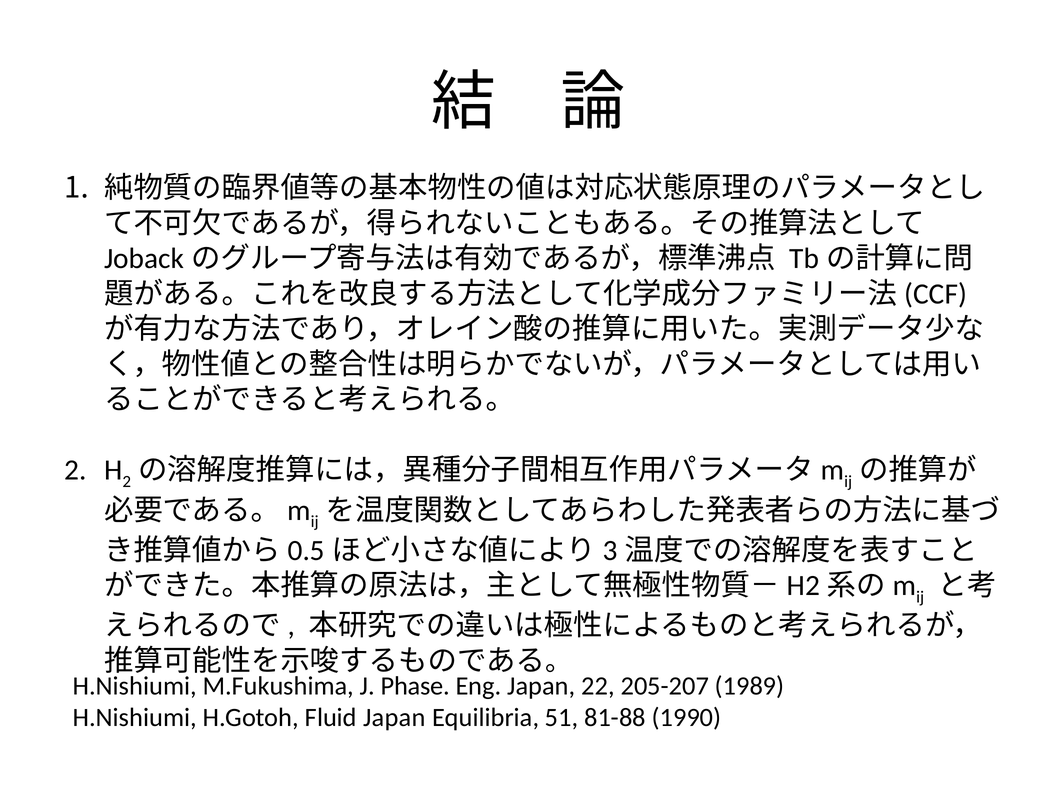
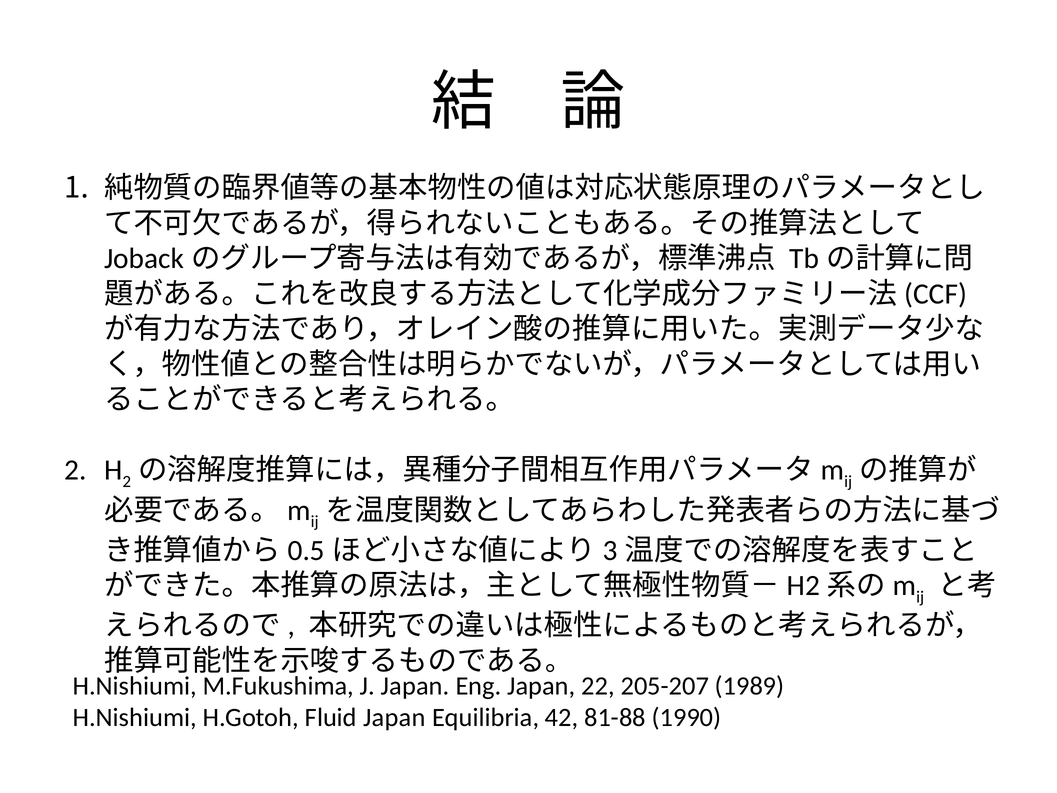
J Phase: Phase -> Japan
51: 51 -> 42
